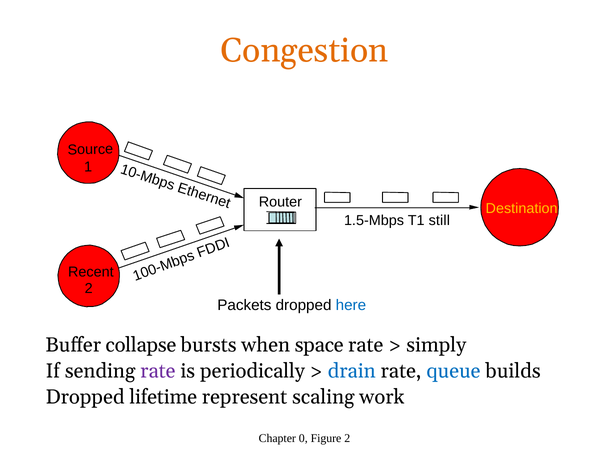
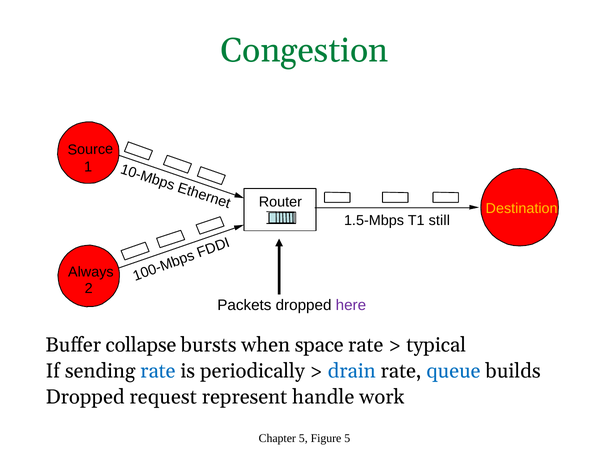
Congestion colour: orange -> green
Recent: Recent -> Always
here colour: blue -> purple
simply: simply -> typical
rate at (158, 371) colour: purple -> blue
lifetime: lifetime -> request
scaling: scaling -> handle
Chapter 0: 0 -> 5
Figure 2: 2 -> 5
